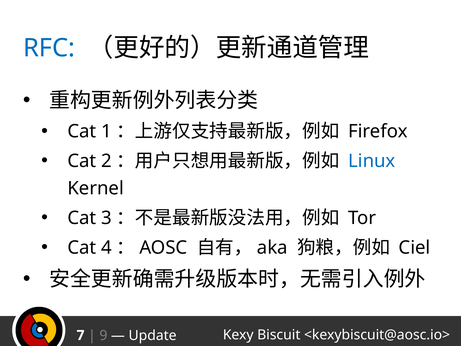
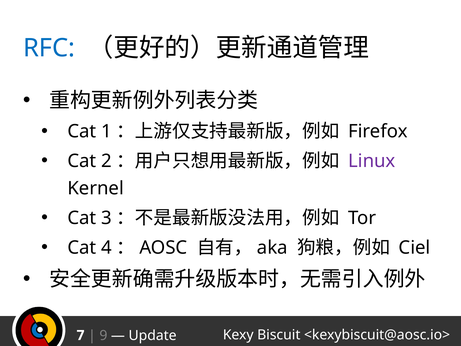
Linux colour: blue -> purple
